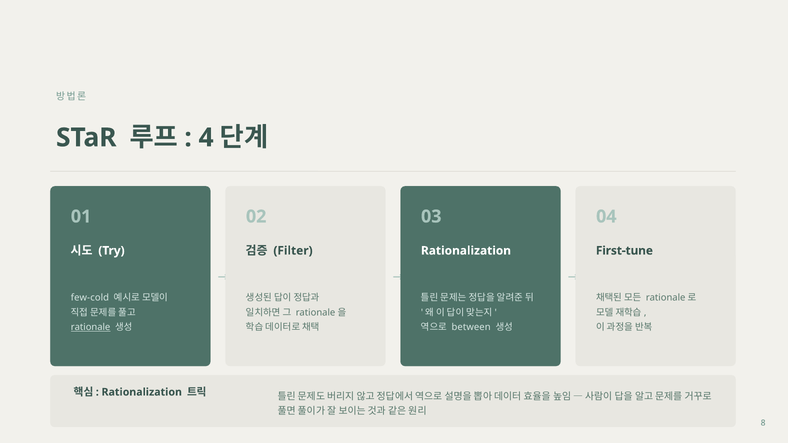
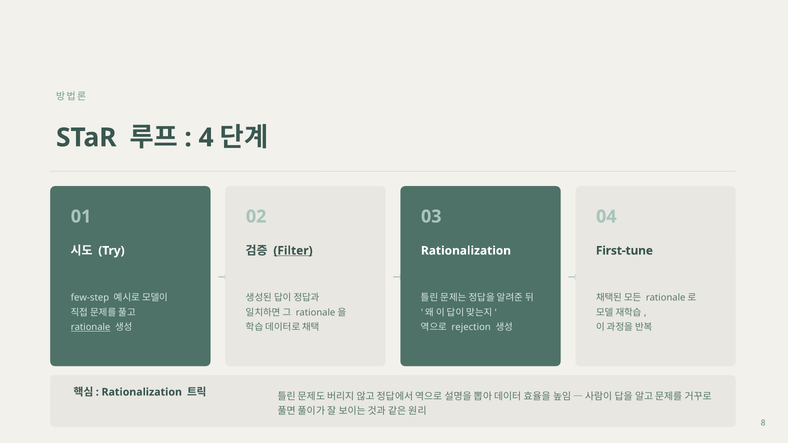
Filter underline: none -> present
few-cold: few-cold -> few-step
between: between -> rejection
